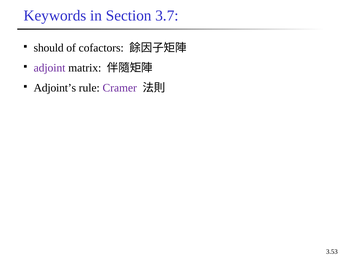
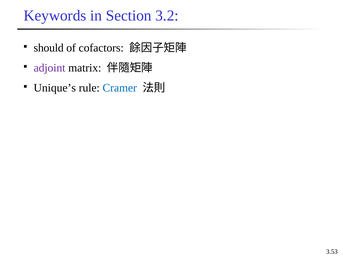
3.7: 3.7 -> 3.2
Adjoint’s: Adjoint’s -> Unique’s
Cramer colour: purple -> blue
